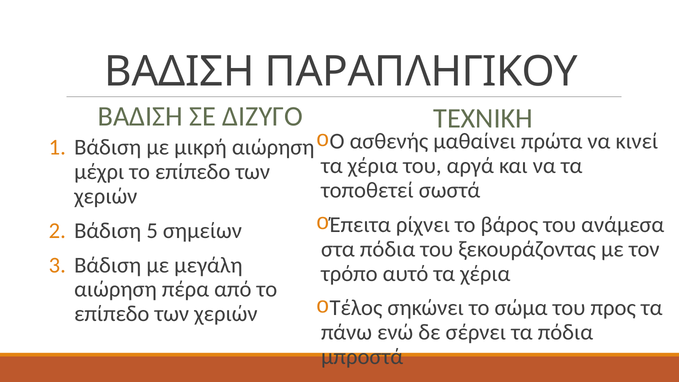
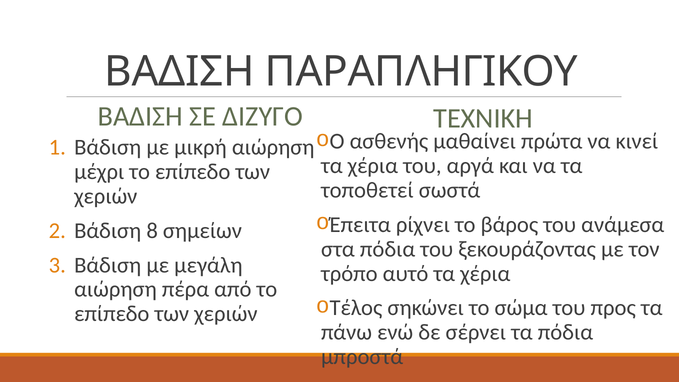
5: 5 -> 8
